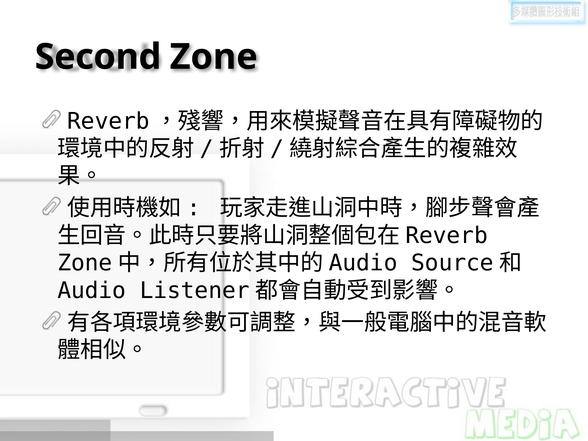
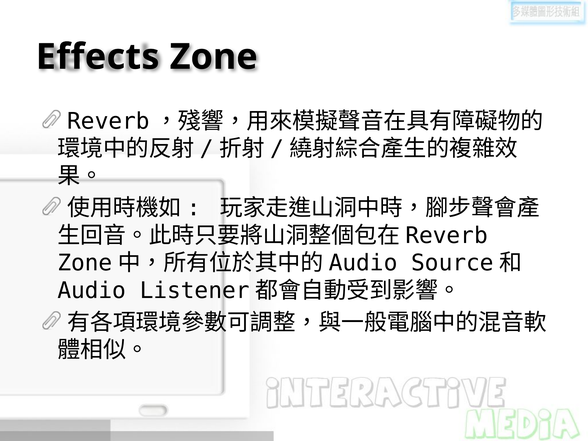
Second: Second -> Effects
